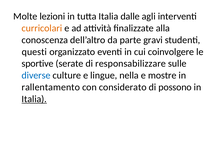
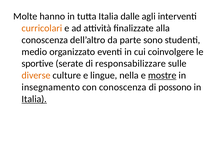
lezioni: lezioni -> hanno
gravi: gravi -> sono
questi: questi -> medio
diverse colour: blue -> orange
mostre underline: none -> present
rallentamento: rallentamento -> insegnamento
con considerato: considerato -> conoscenza
